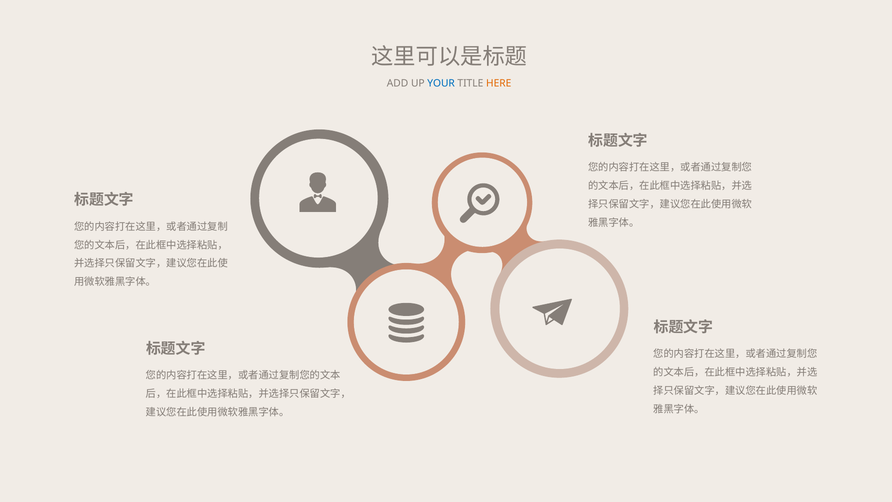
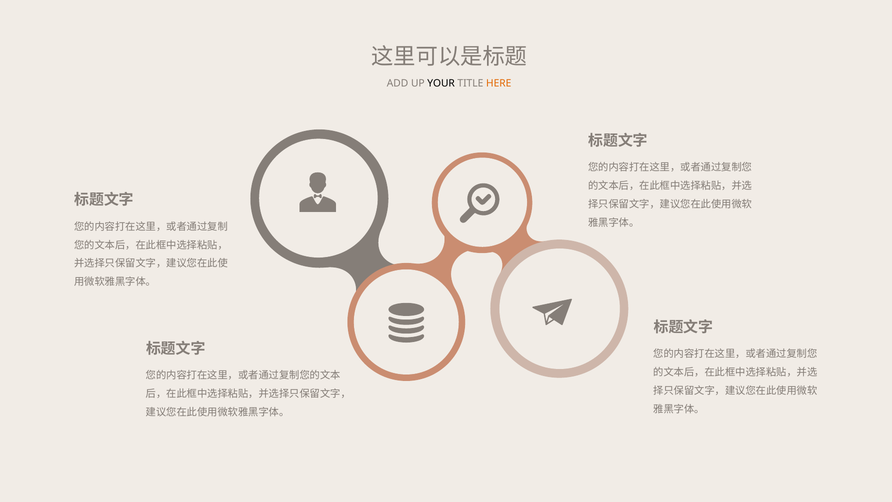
YOUR colour: blue -> black
